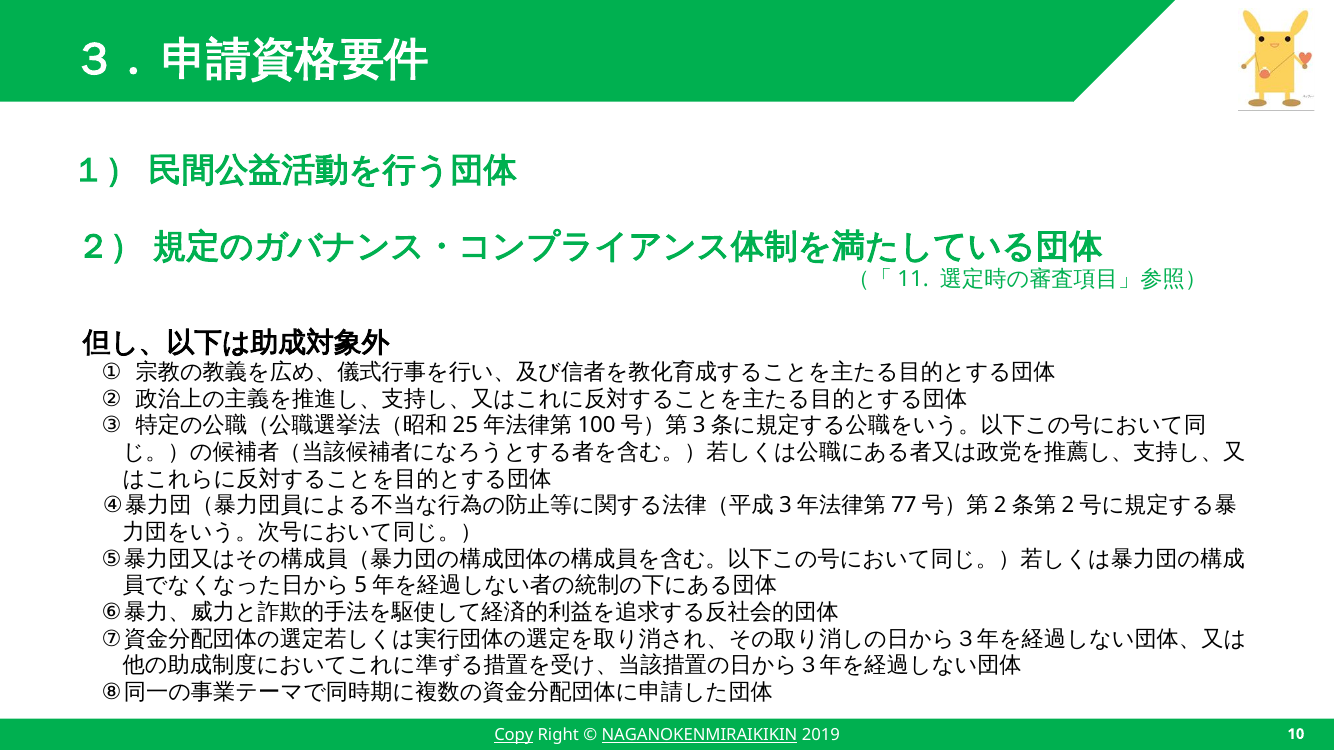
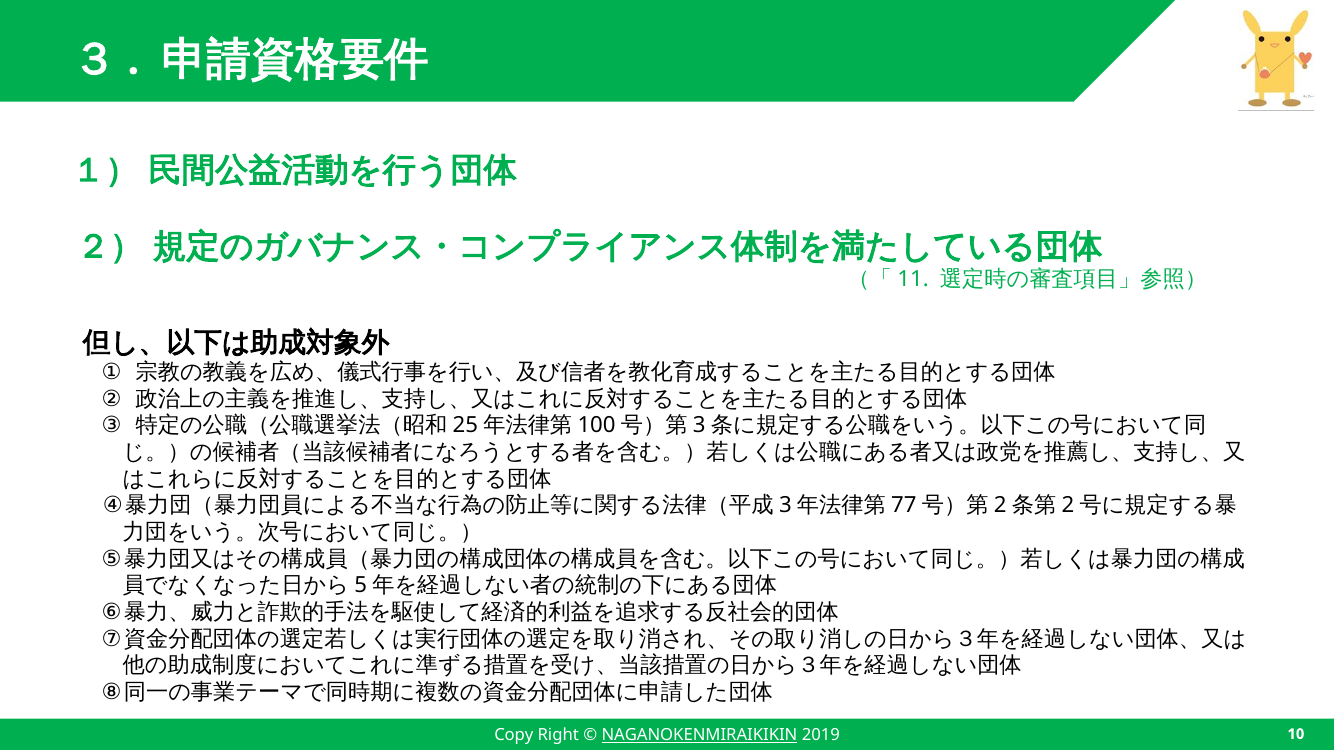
Copy underline: present -> none
